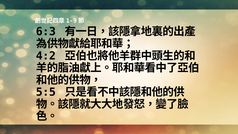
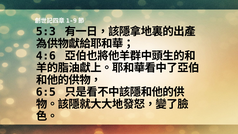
6:3: 6:3 -> 5:3
4:2: 4:2 -> 4:6
5:5: 5:5 -> 6:5
